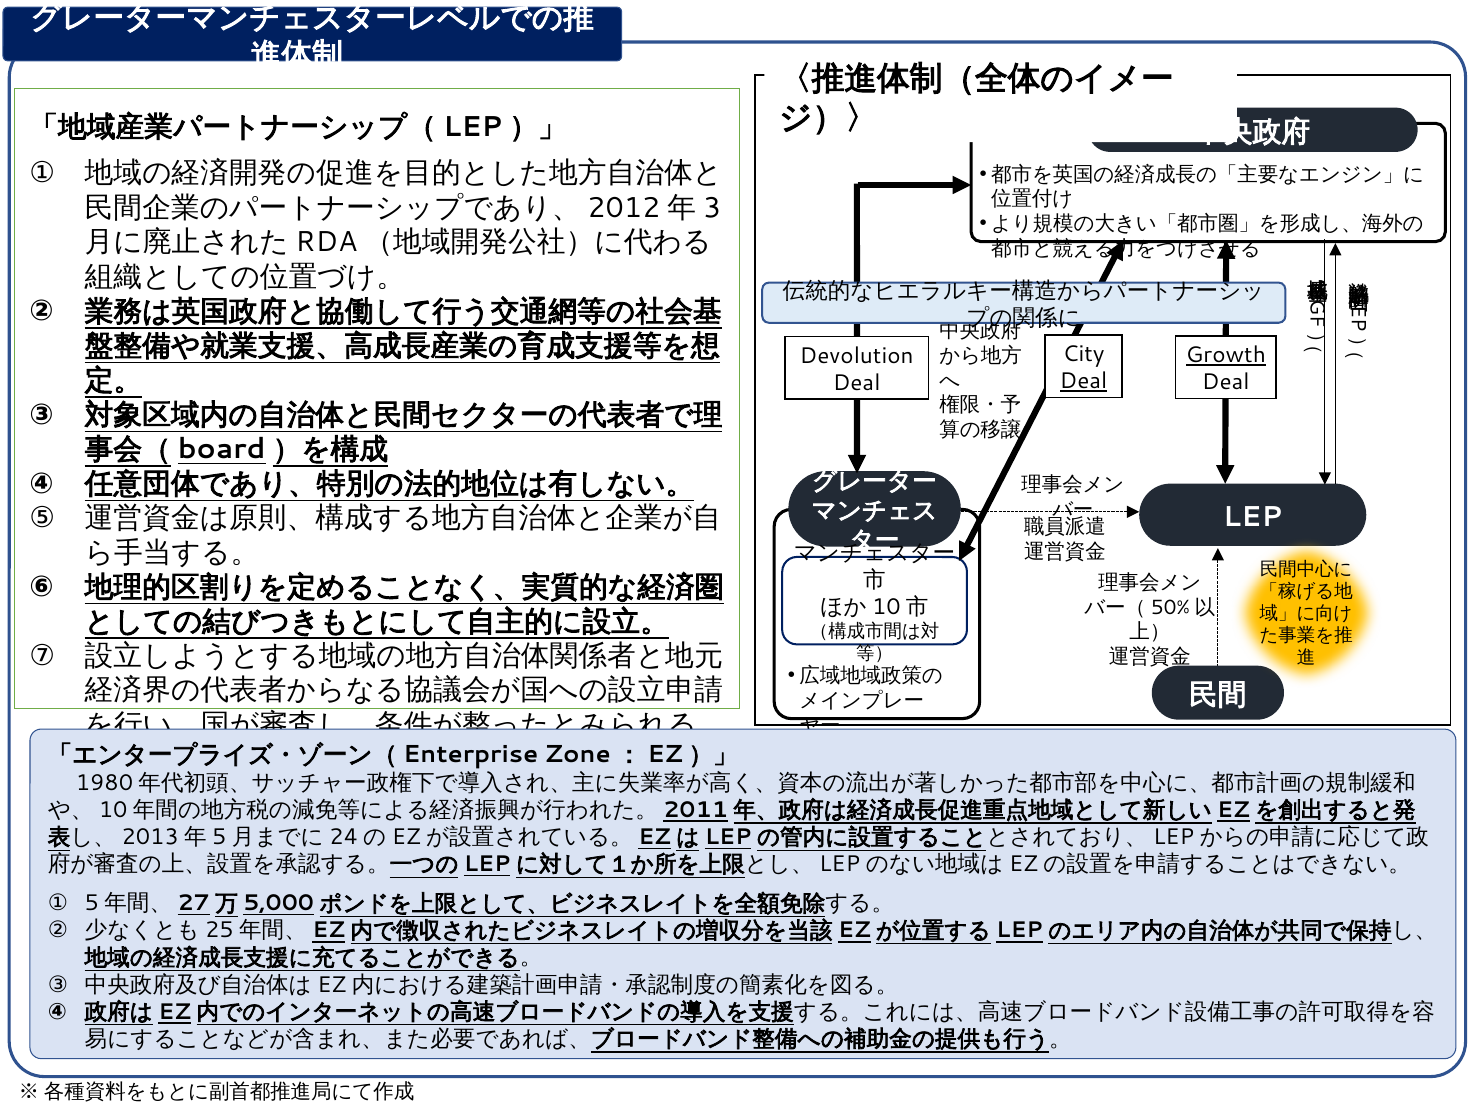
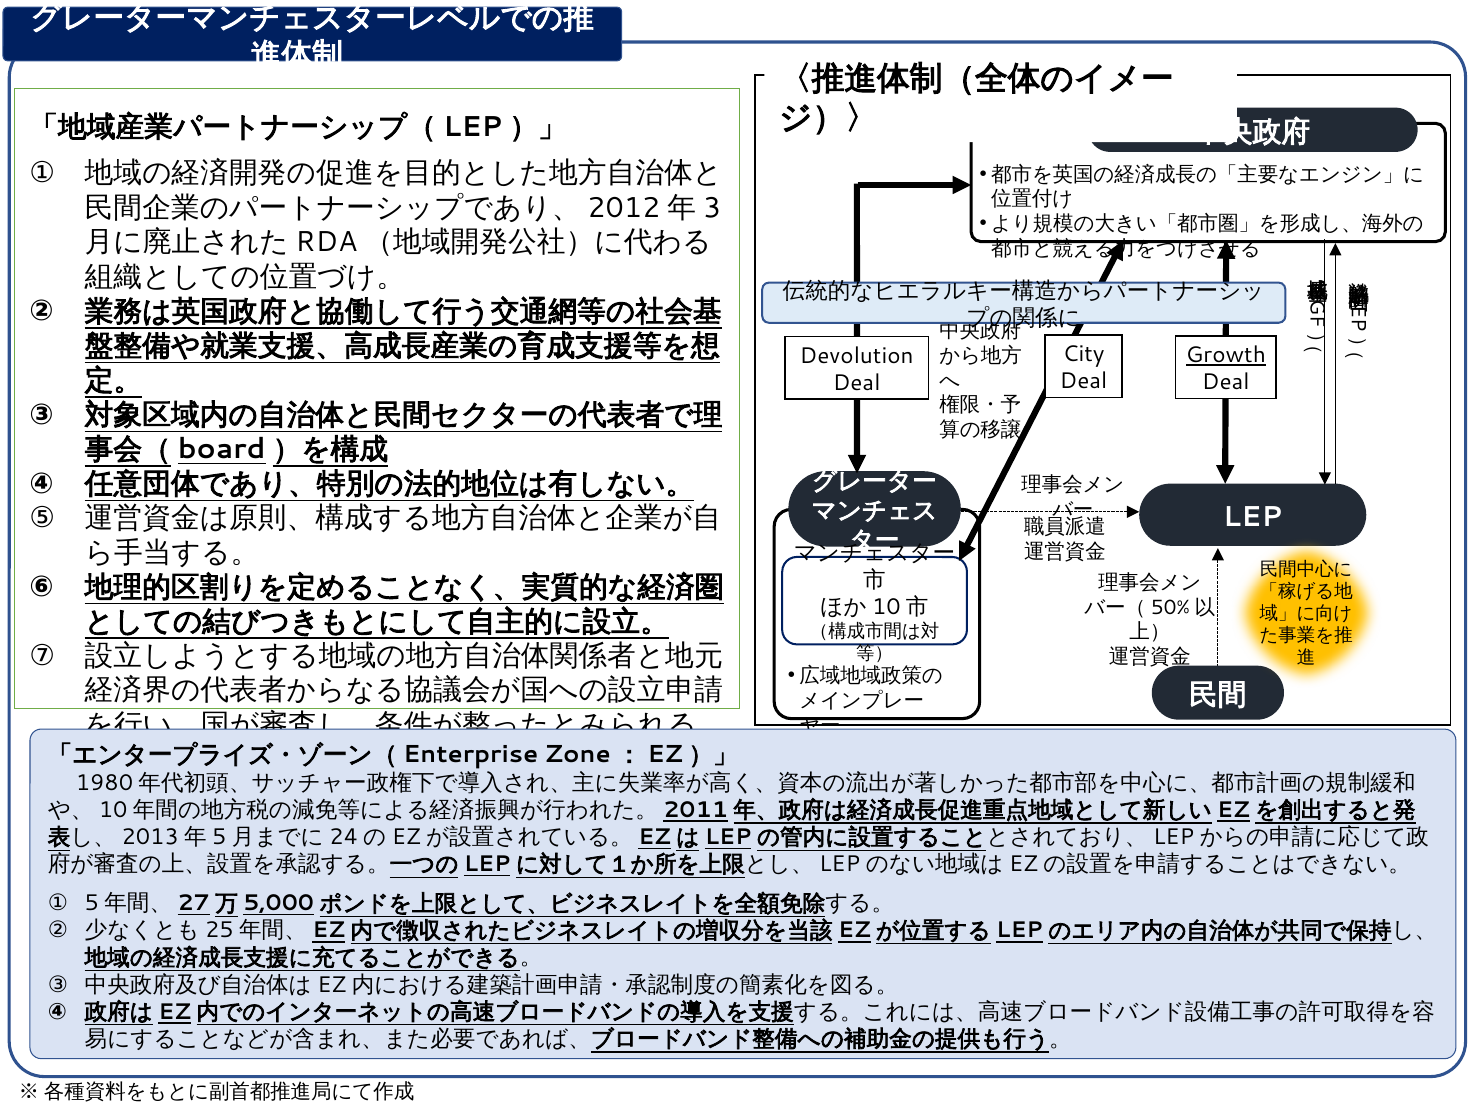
Deal at (1083, 381) underline: present -> none
